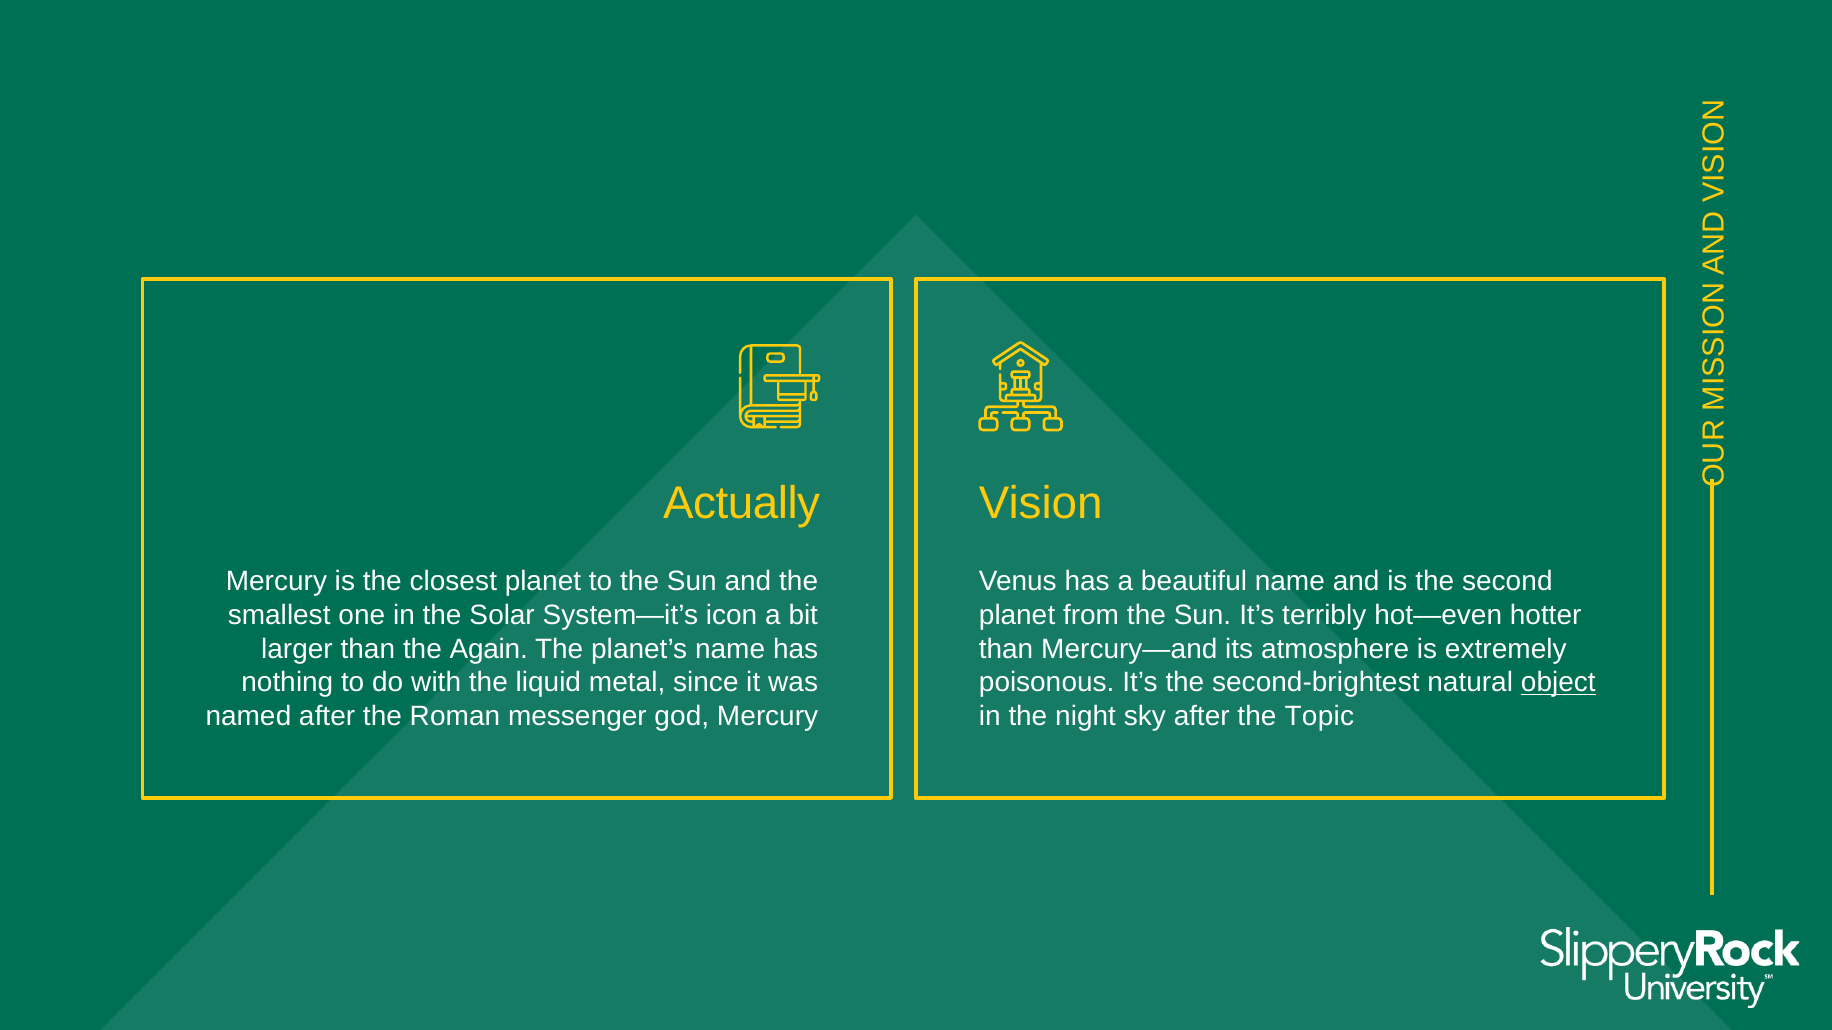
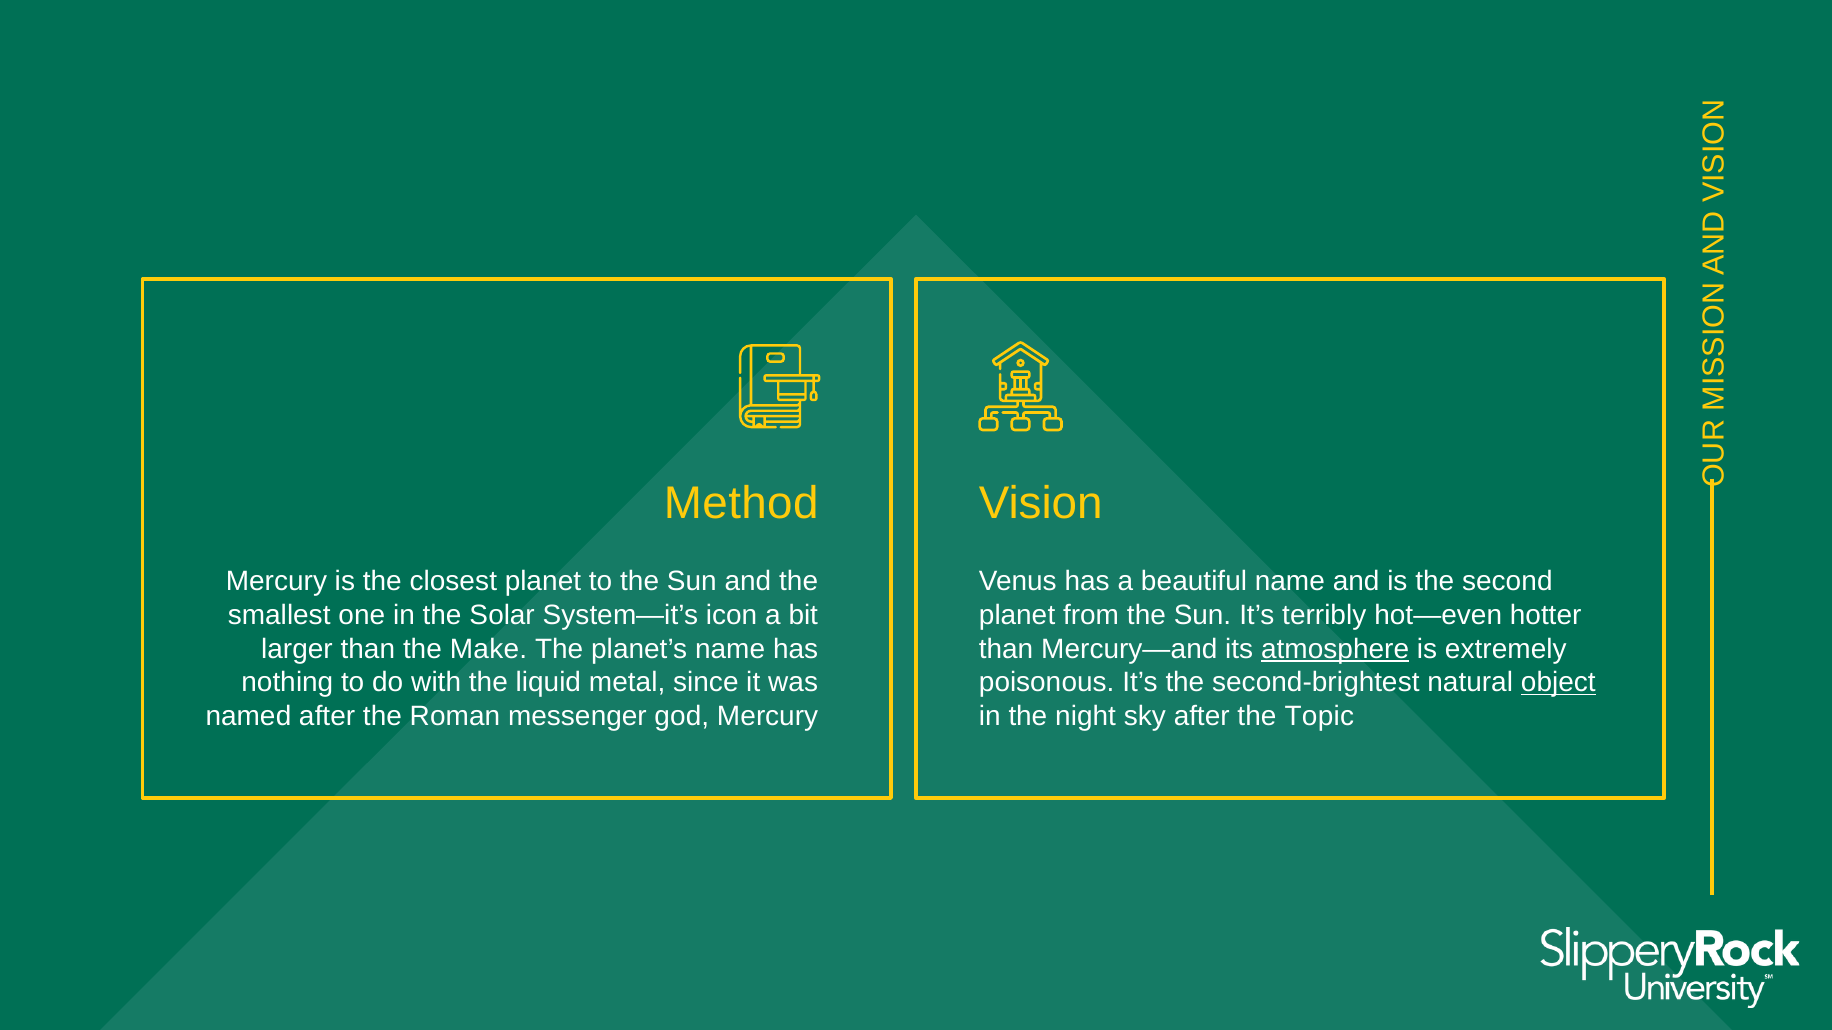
Actually: Actually -> Method
Again: Again -> Make
atmosphere underline: none -> present
